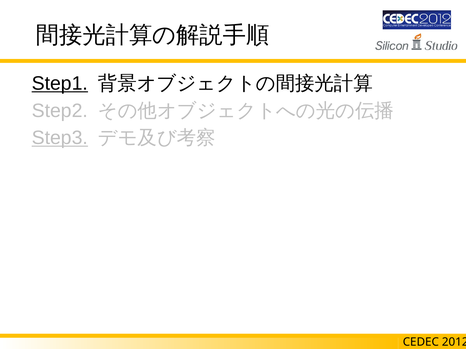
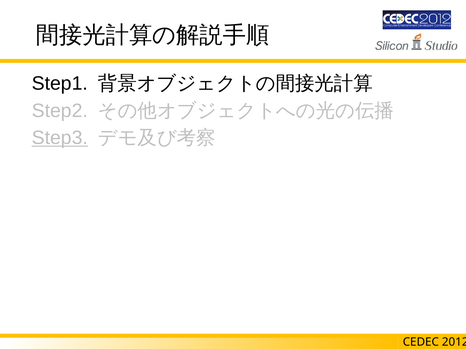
Step1 underline: present -> none
